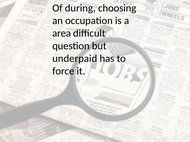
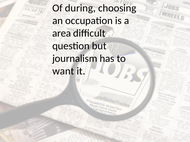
underpaid: underpaid -> journalism
force: force -> want
